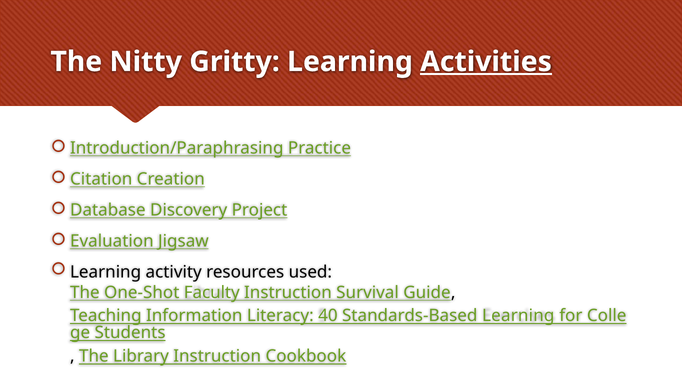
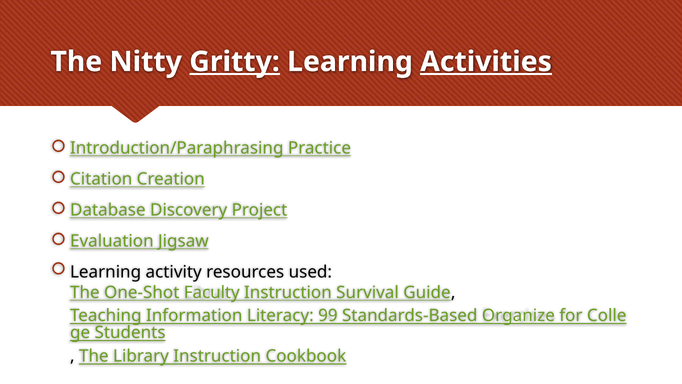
Gritty underline: none -> present
40: 40 -> 99
Standards-Based Learning: Learning -> Organize
